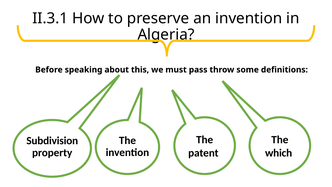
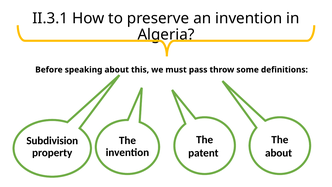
which at (279, 153): which -> about
